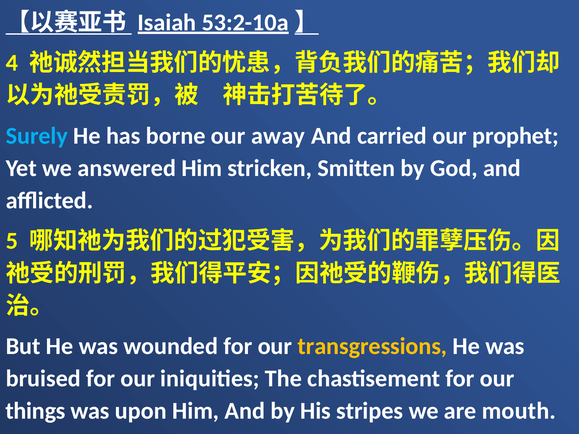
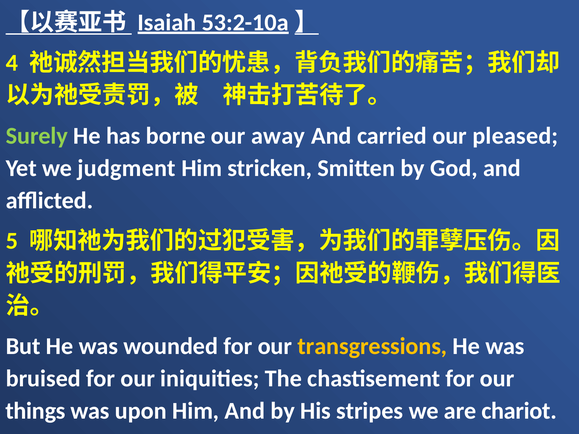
Surely colour: light blue -> light green
prophet: prophet -> pleased
answered: answered -> judgment
mouth: mouth -> chariot
